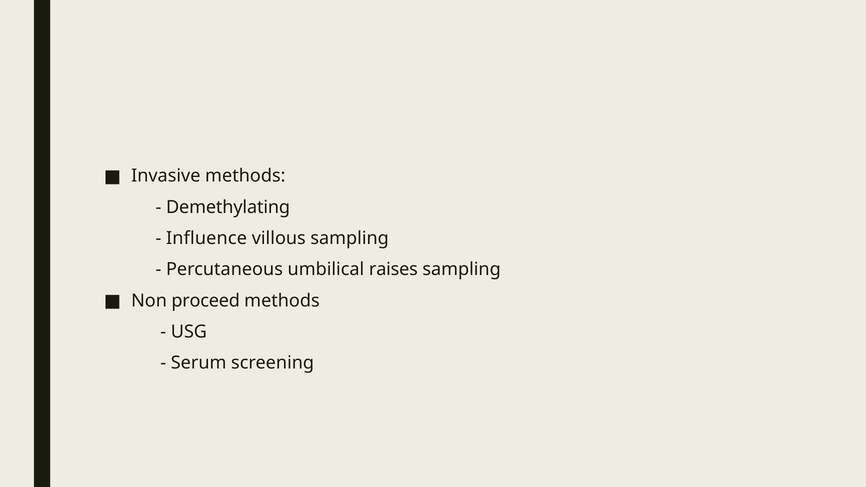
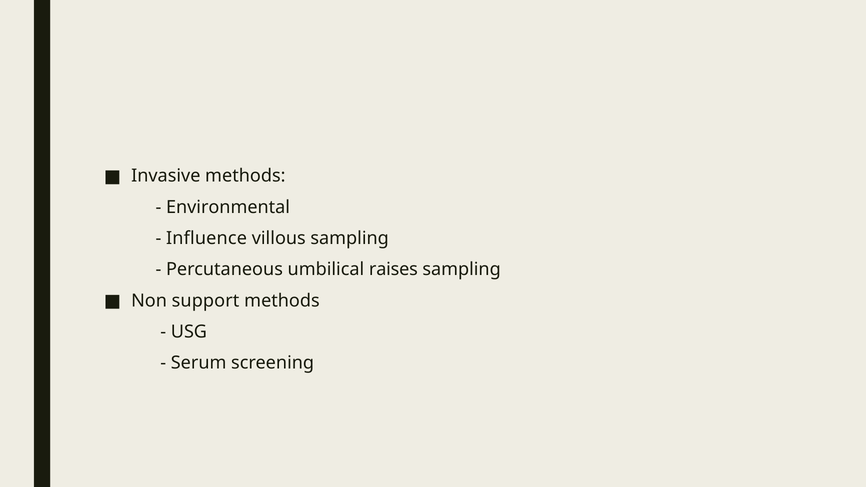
Demethylating: Demethylating -> Environmental
proceed: proceed -> support
